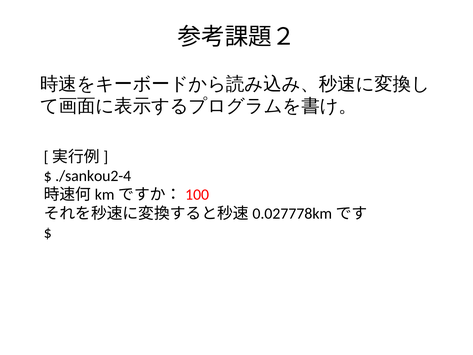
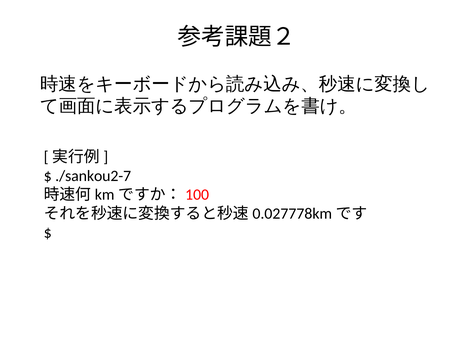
./sankou2-4: ./sankou2-4 -> ./sankou2-7
